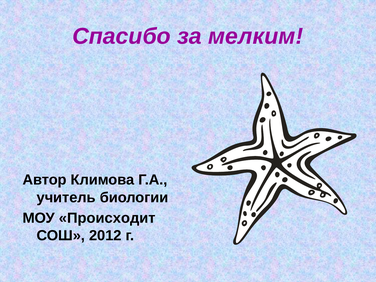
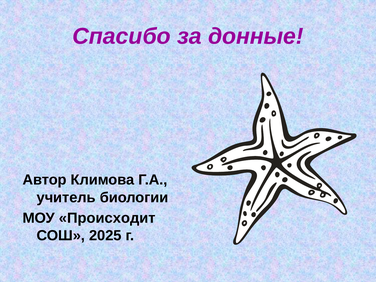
мелким: мелким -> донные
2012: 2012 -> 2025
